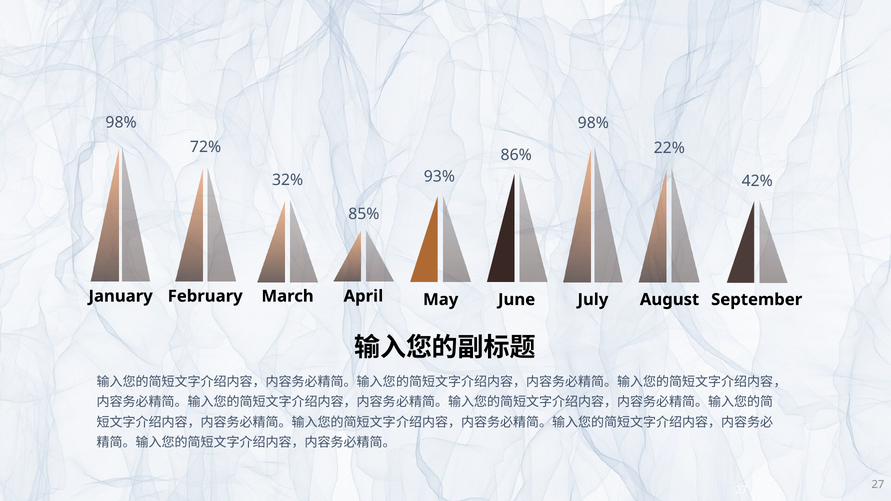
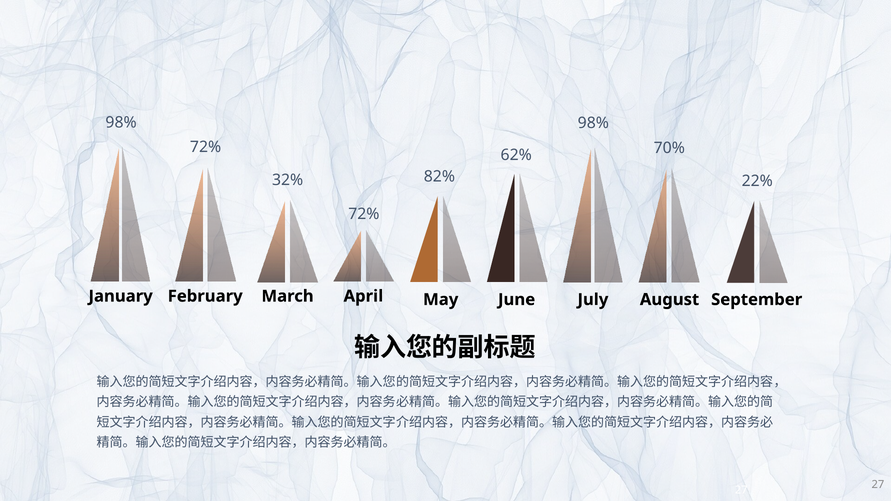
22%: 22% -> 70%
86%: 86% -> 62%
93%: 93% -> 82%
42%: 42% -> 22%
85% at (364, 214): 85% -> 72%
